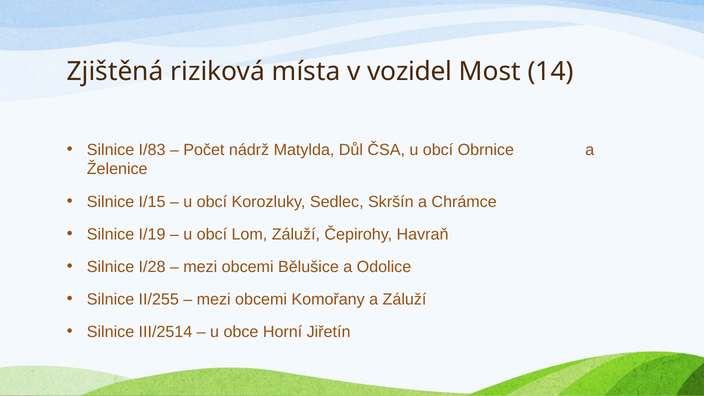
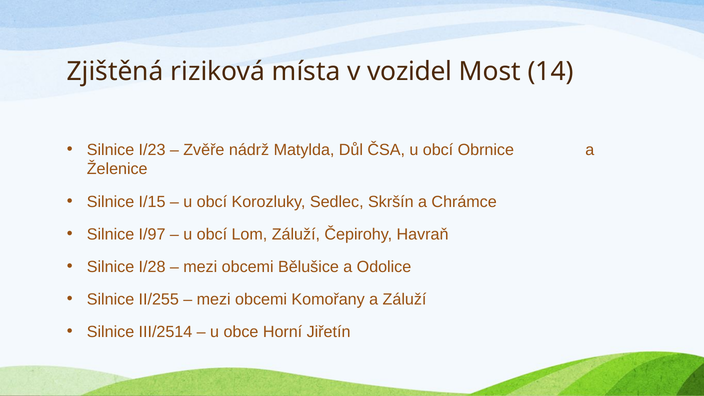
I/83: I/83 -> I/23
Počet: Počet -> Zvěře
I/19: I/19 -> I/97
